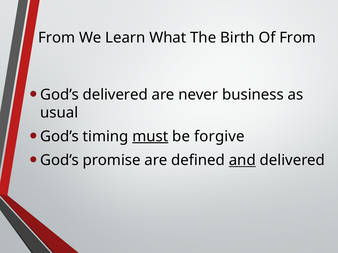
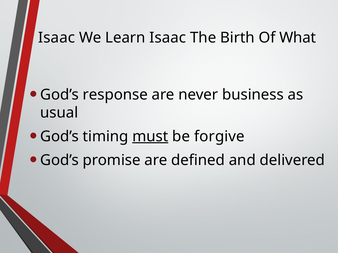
From at (57, 38): From -> Isaac
Learn What: What -> Isaac
Of From: From -> What
God’s delivered: delivered -> response
and underline: present -> none
